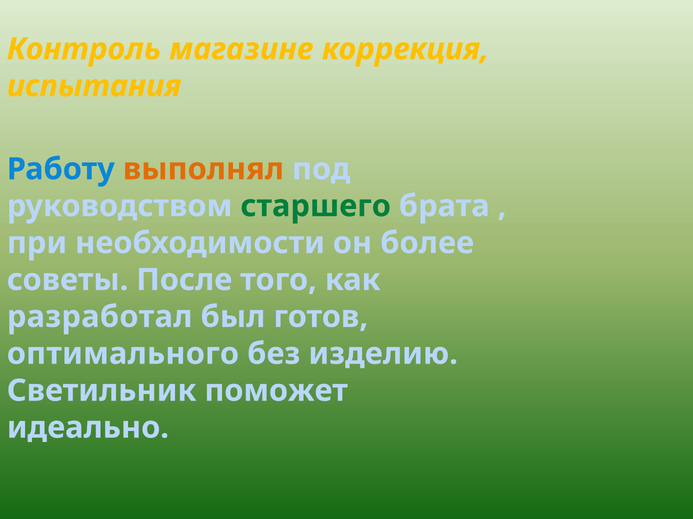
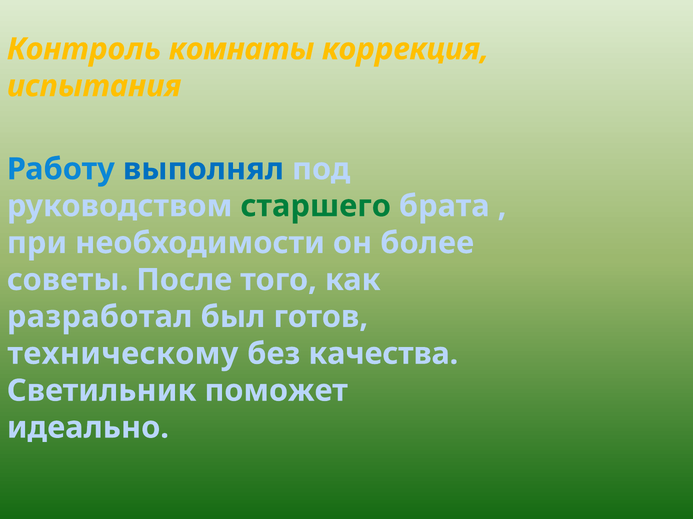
магазине: магазине -> комнаты
выполнял colour: orange -> blue
оптимального: оптимального -> техническому
изделию: изделию -> качества
